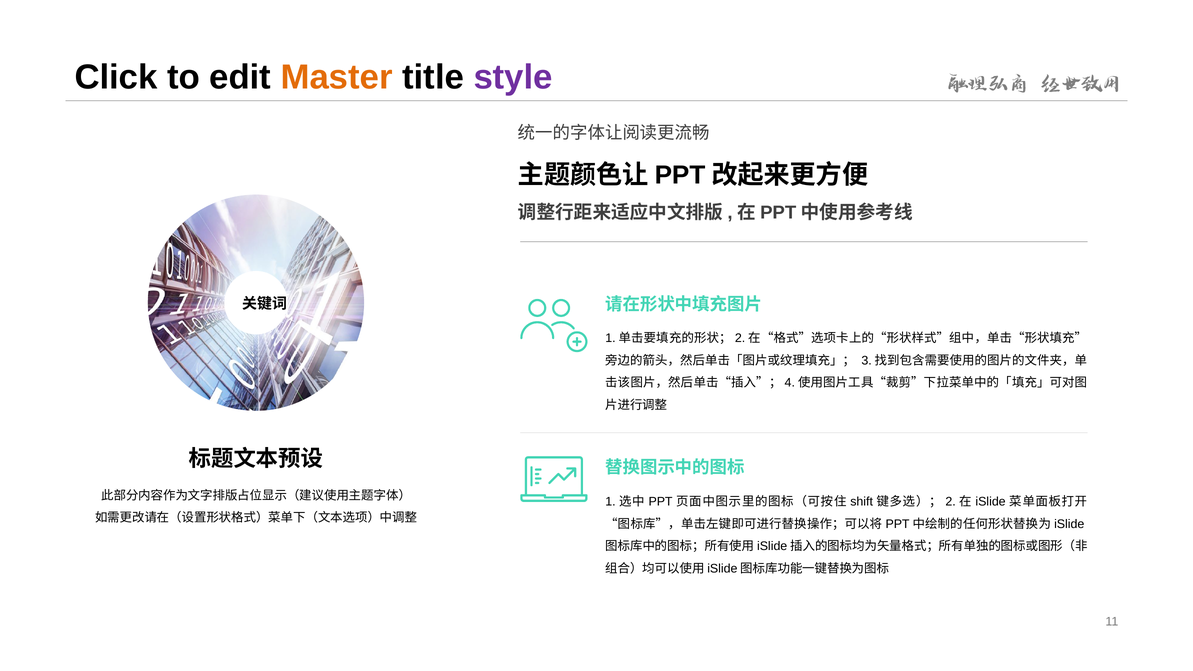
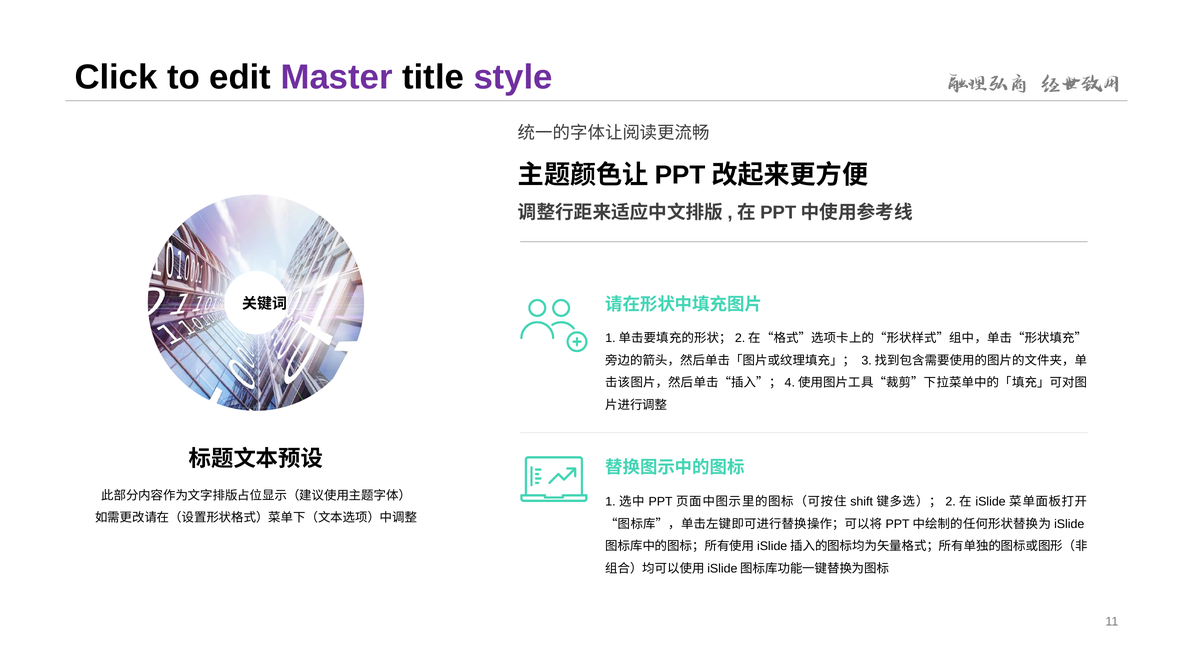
Master colour: orange -> purple
